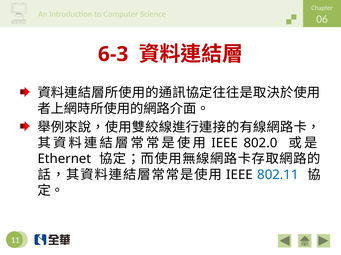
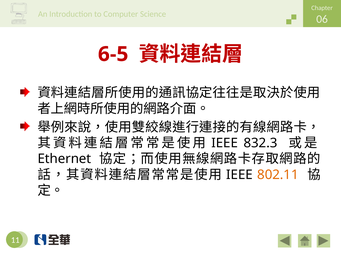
6-3: 6-3 -> 6-5
802.0: 802.0 -> 832.3
802.11 colour: blue -> orange
